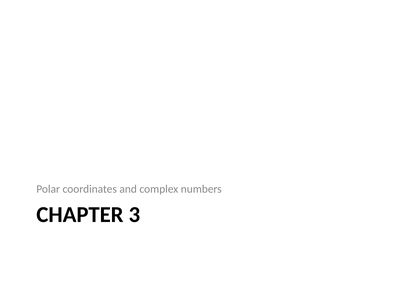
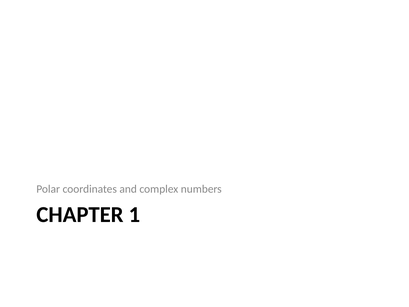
3: 3 -> 1
